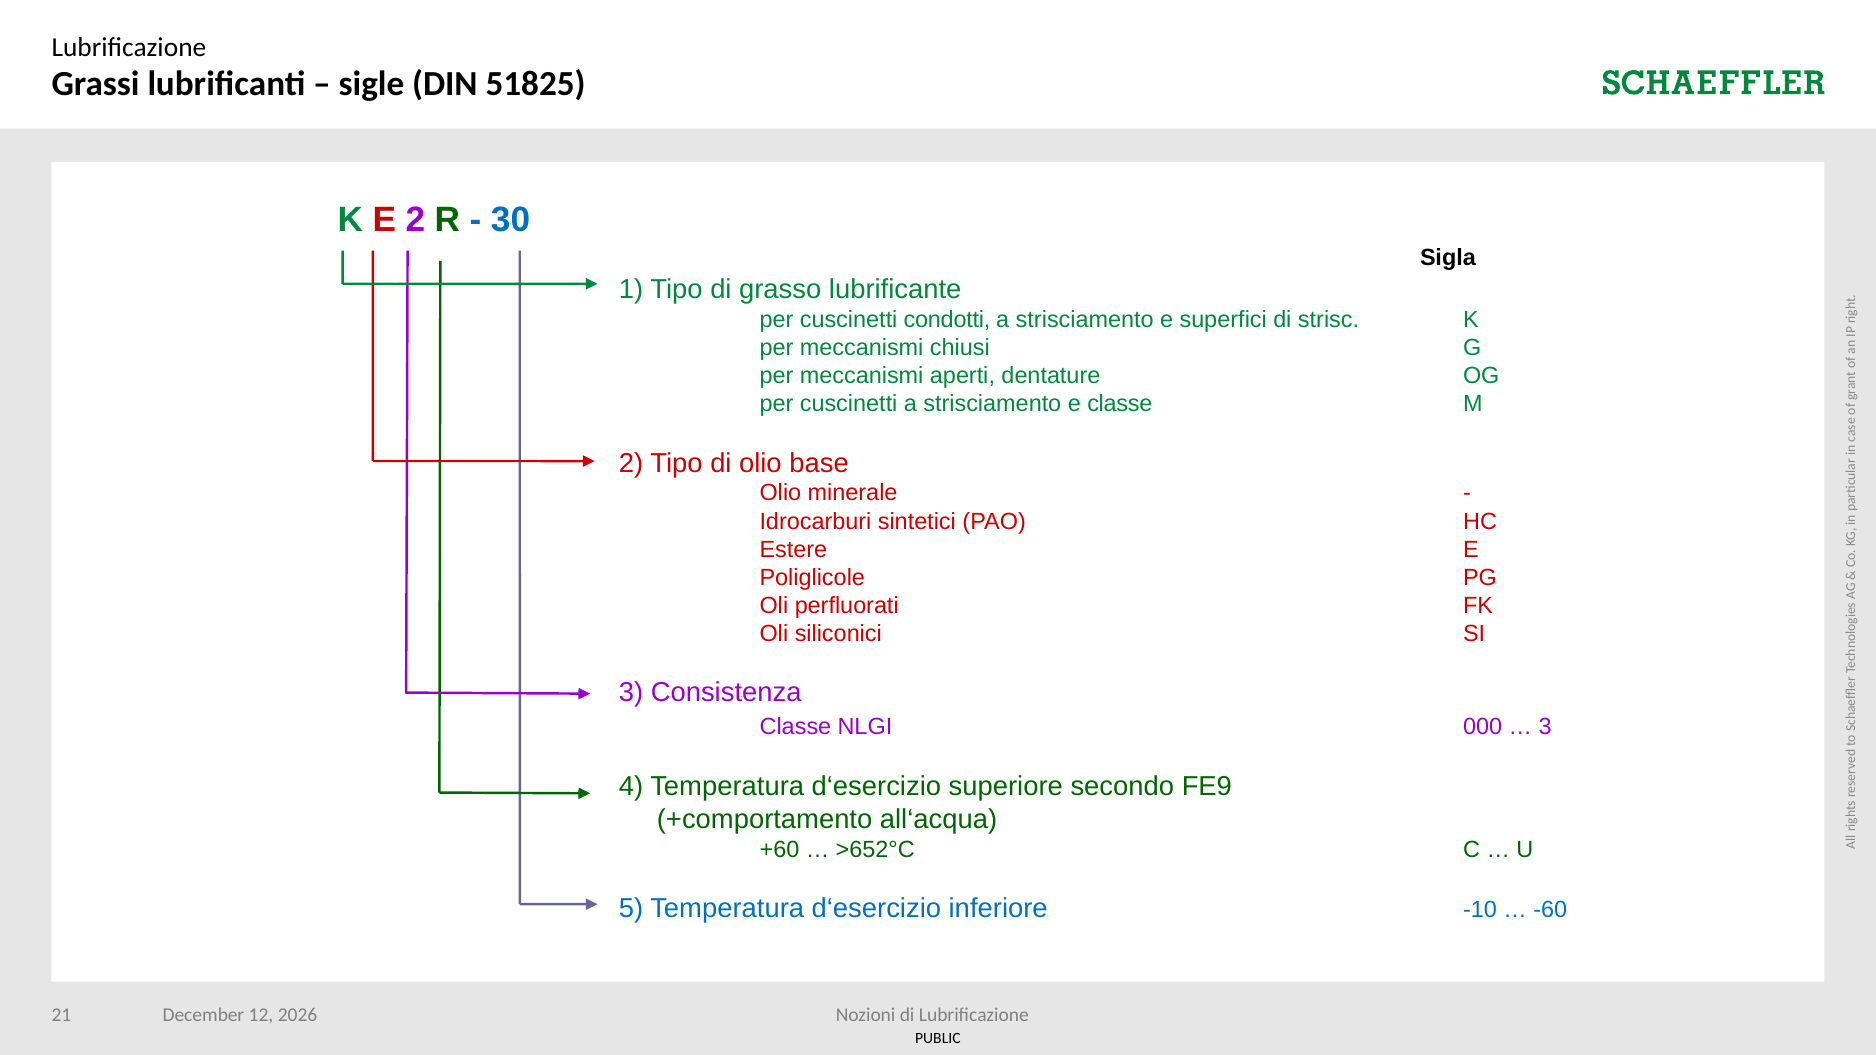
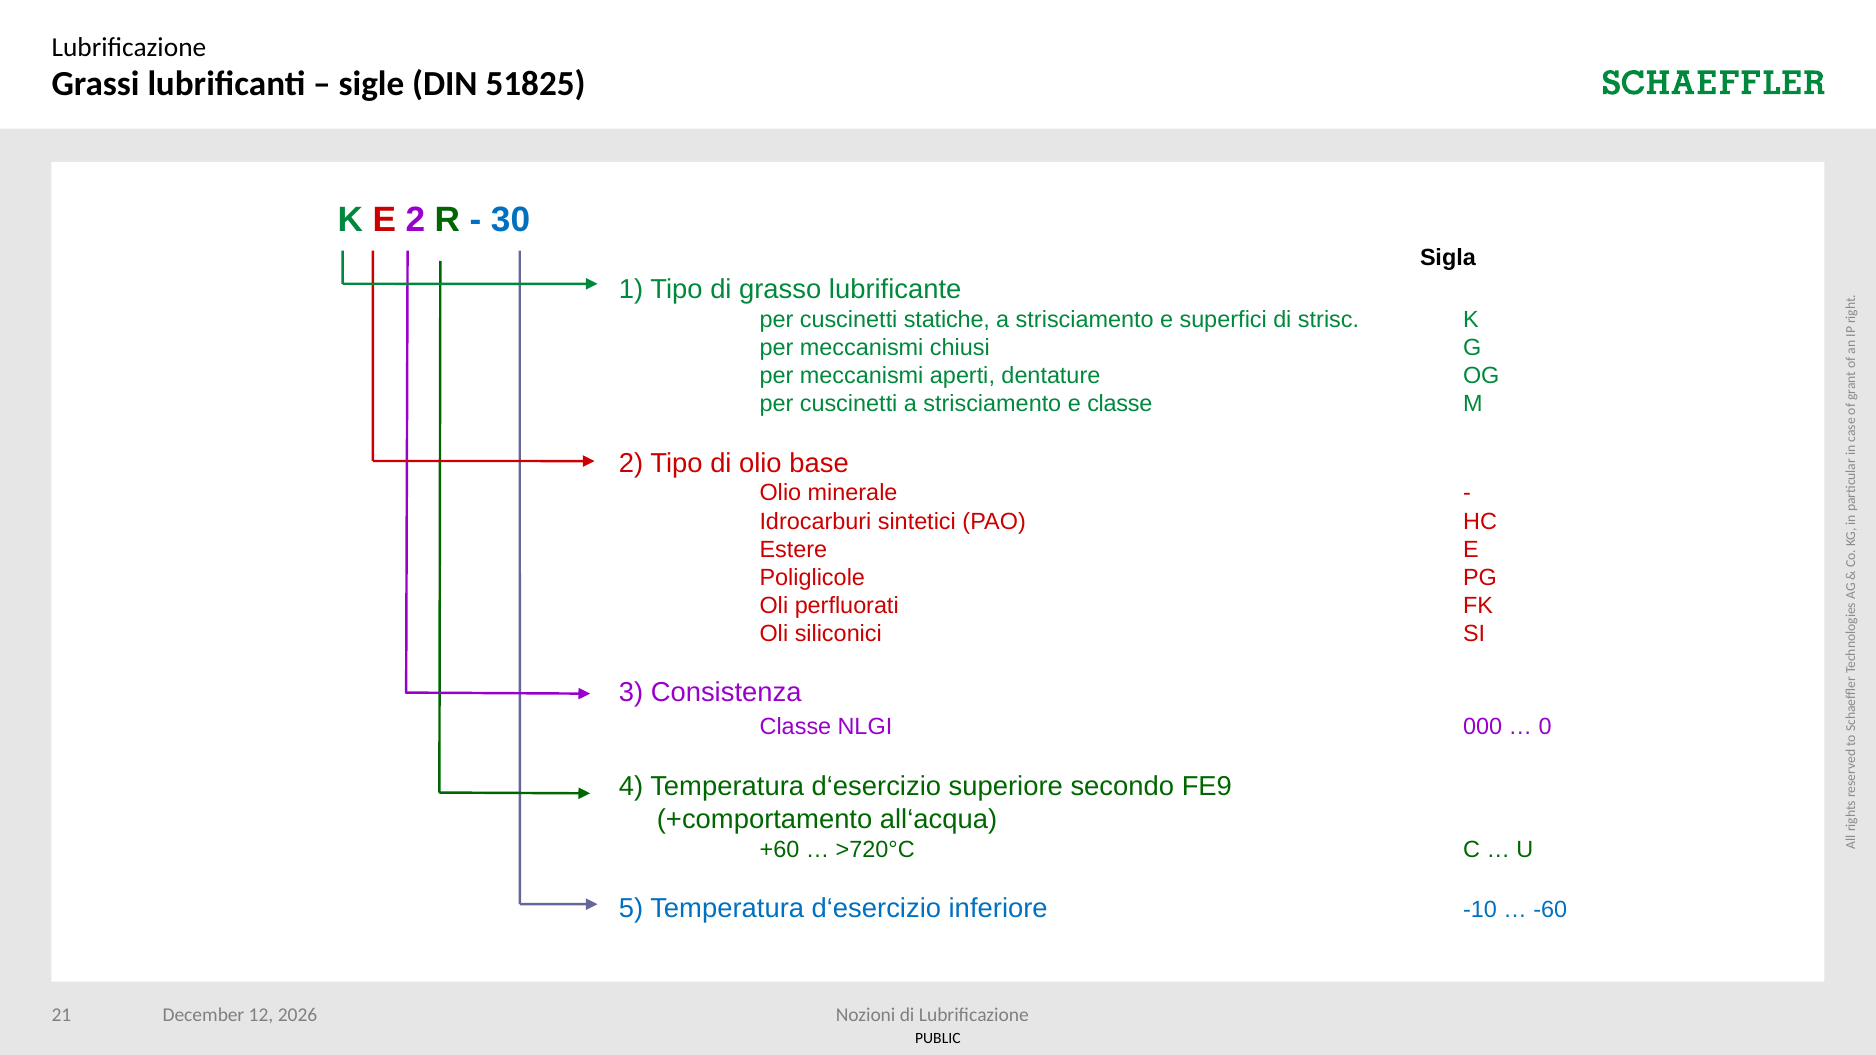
condotti: condotti -> statiche
3 at (1545, 727): 3 -> 0
>652°C: >652°C -> >720°C
